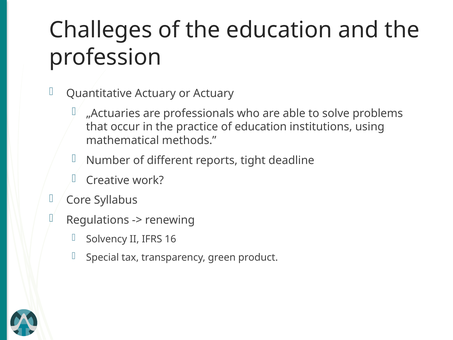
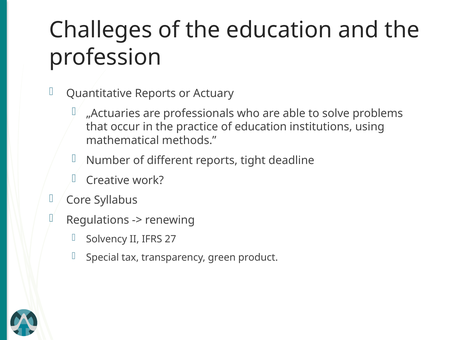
Quantitative Actuary: Actuary -> Reports
16: 16 -> 27
